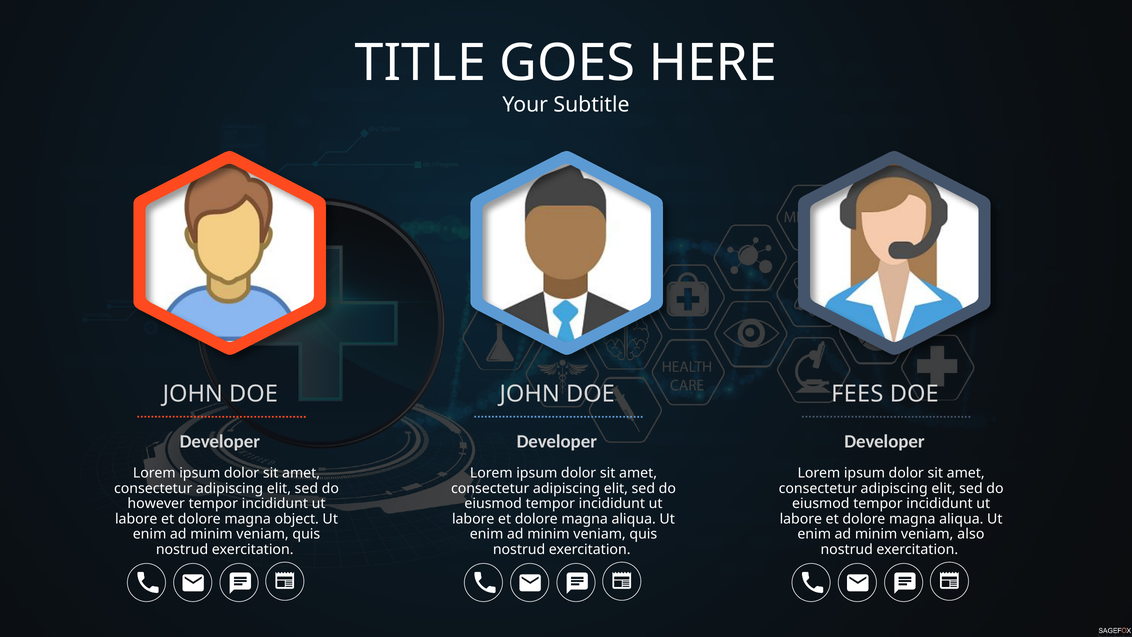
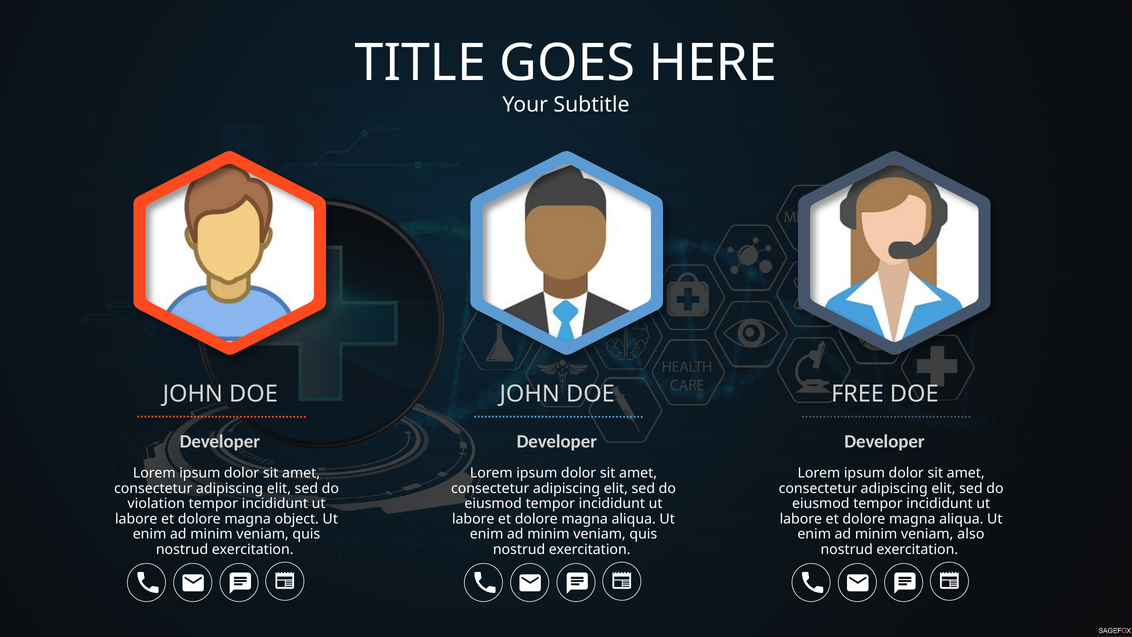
FEES: FEES -> FREE
however: however -> violation
